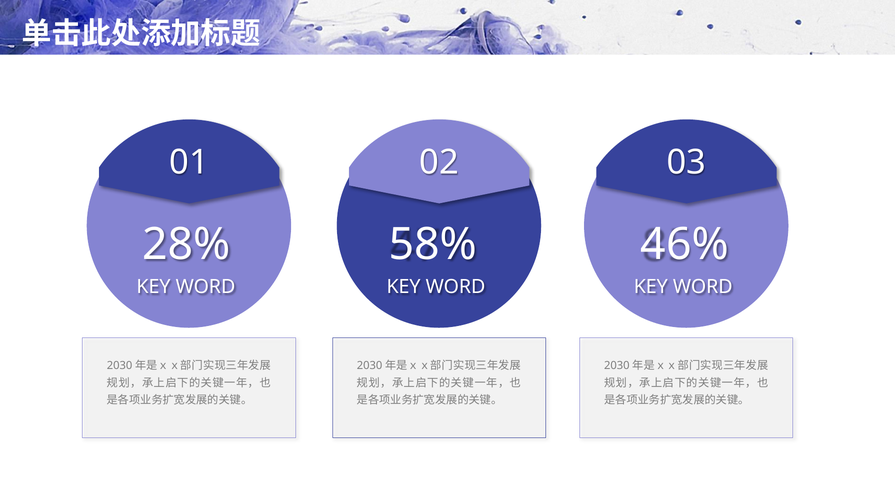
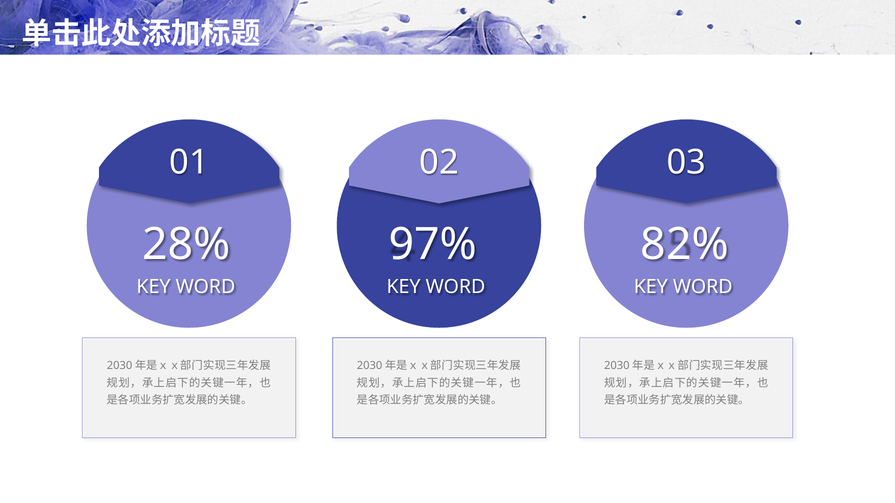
58%: 58% -> 97%
46%: 46% -> 82%
